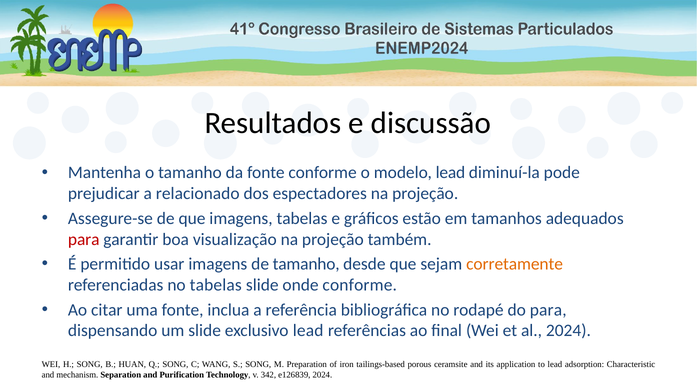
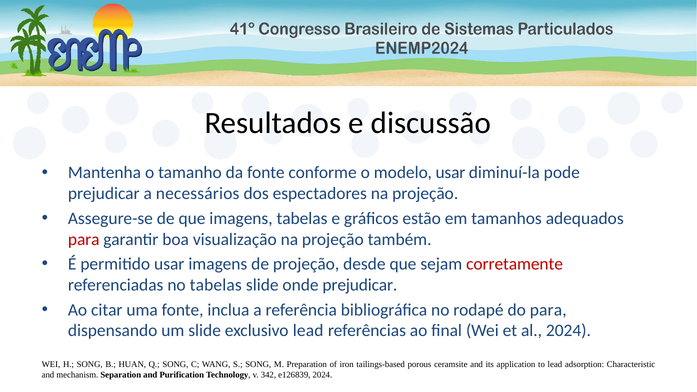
modelo lead: lead -> usar
relacionado: relacionado -> necessários
de tamanho: tamanho -> projeção
corretamente colour: orange -> red
onde conforme: conforme -> prejudicar
